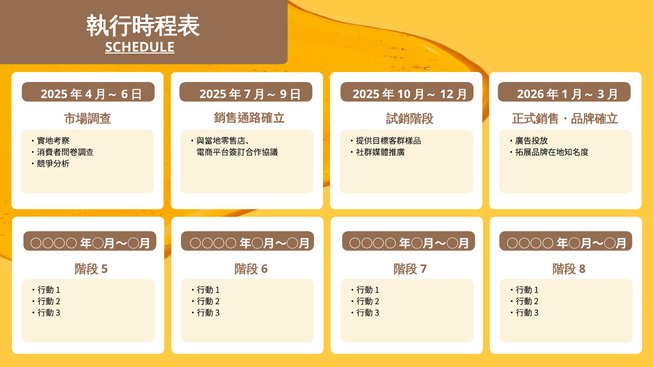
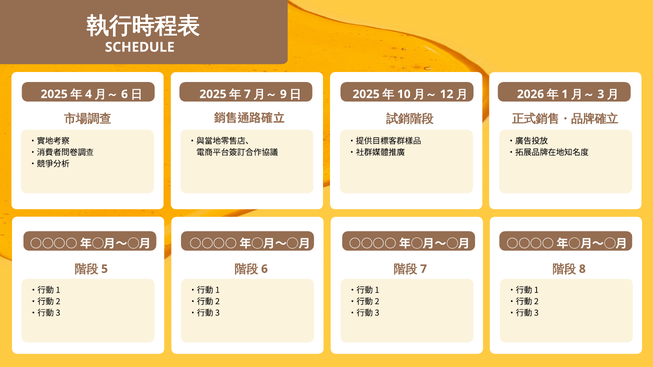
SCHEDULE underline: present -> none
